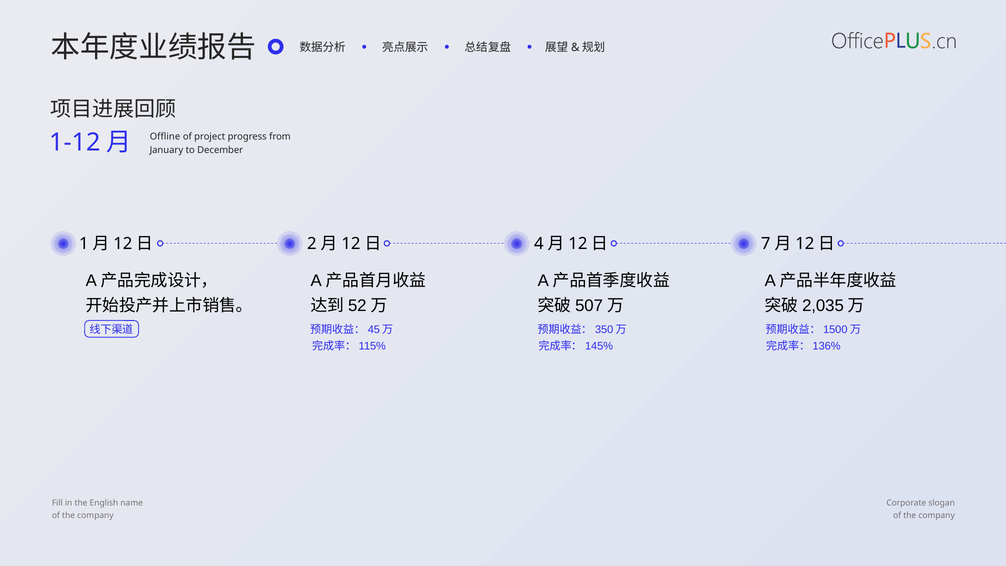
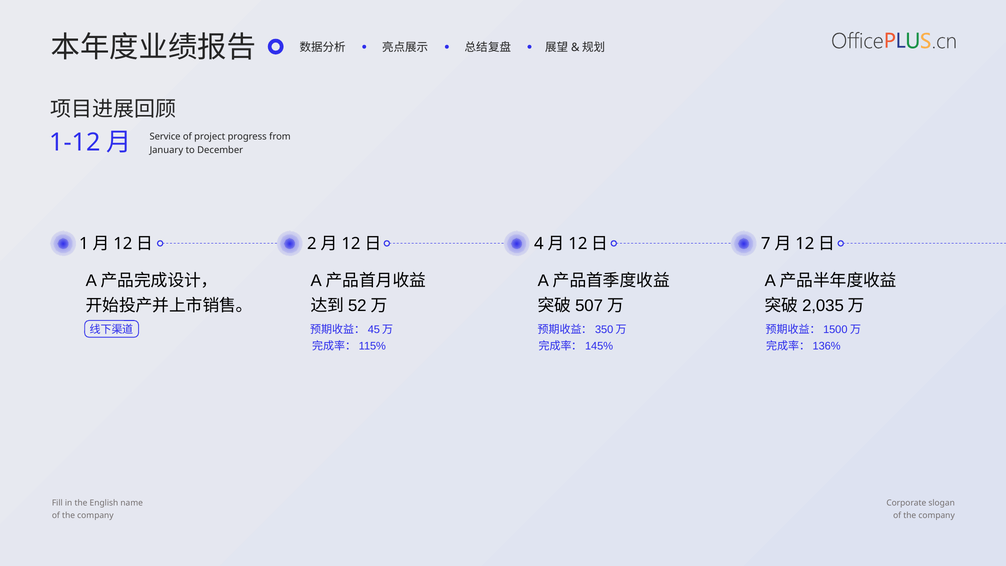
Offline: Offline -> Service
